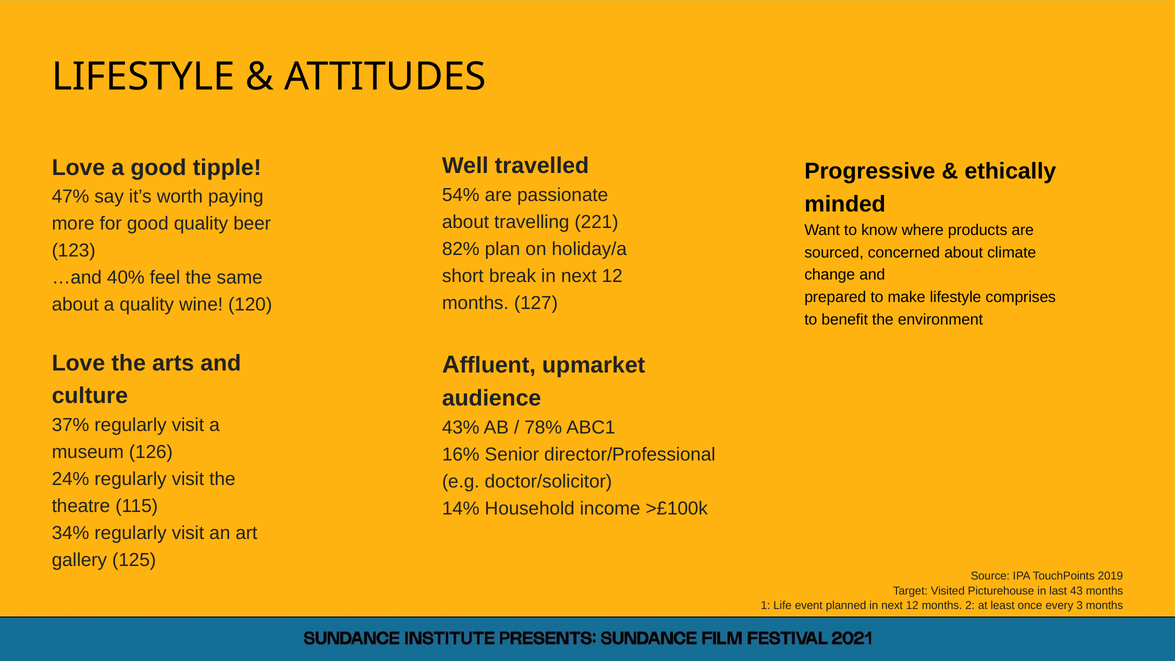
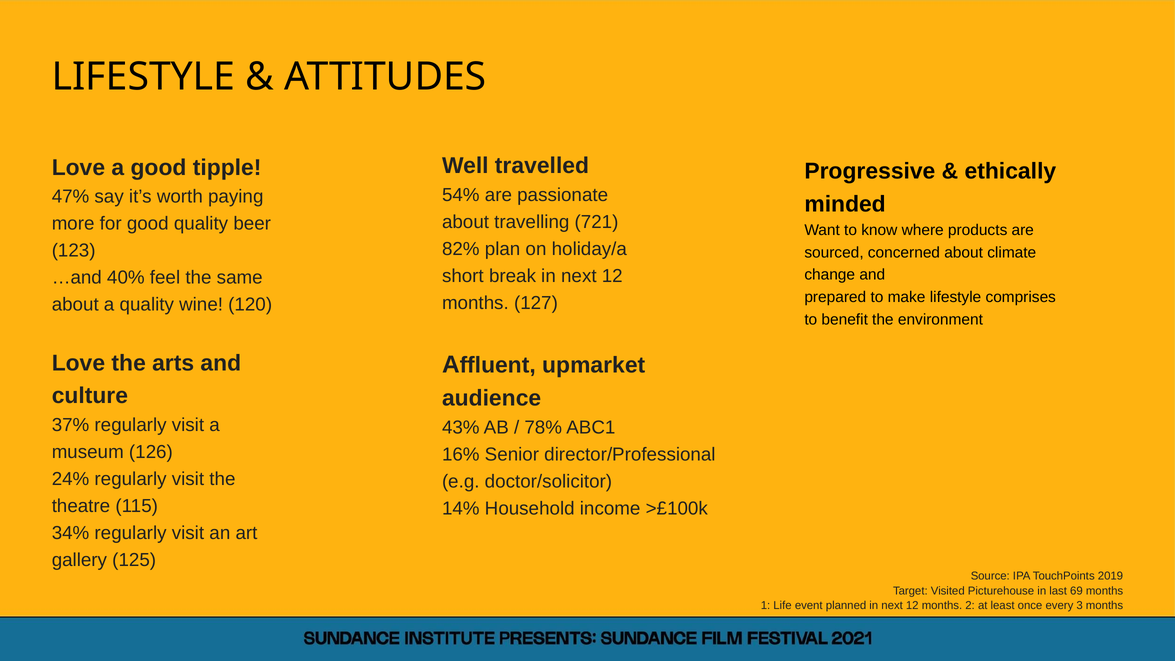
221: 221 -> 721
43: 43 -> 69
